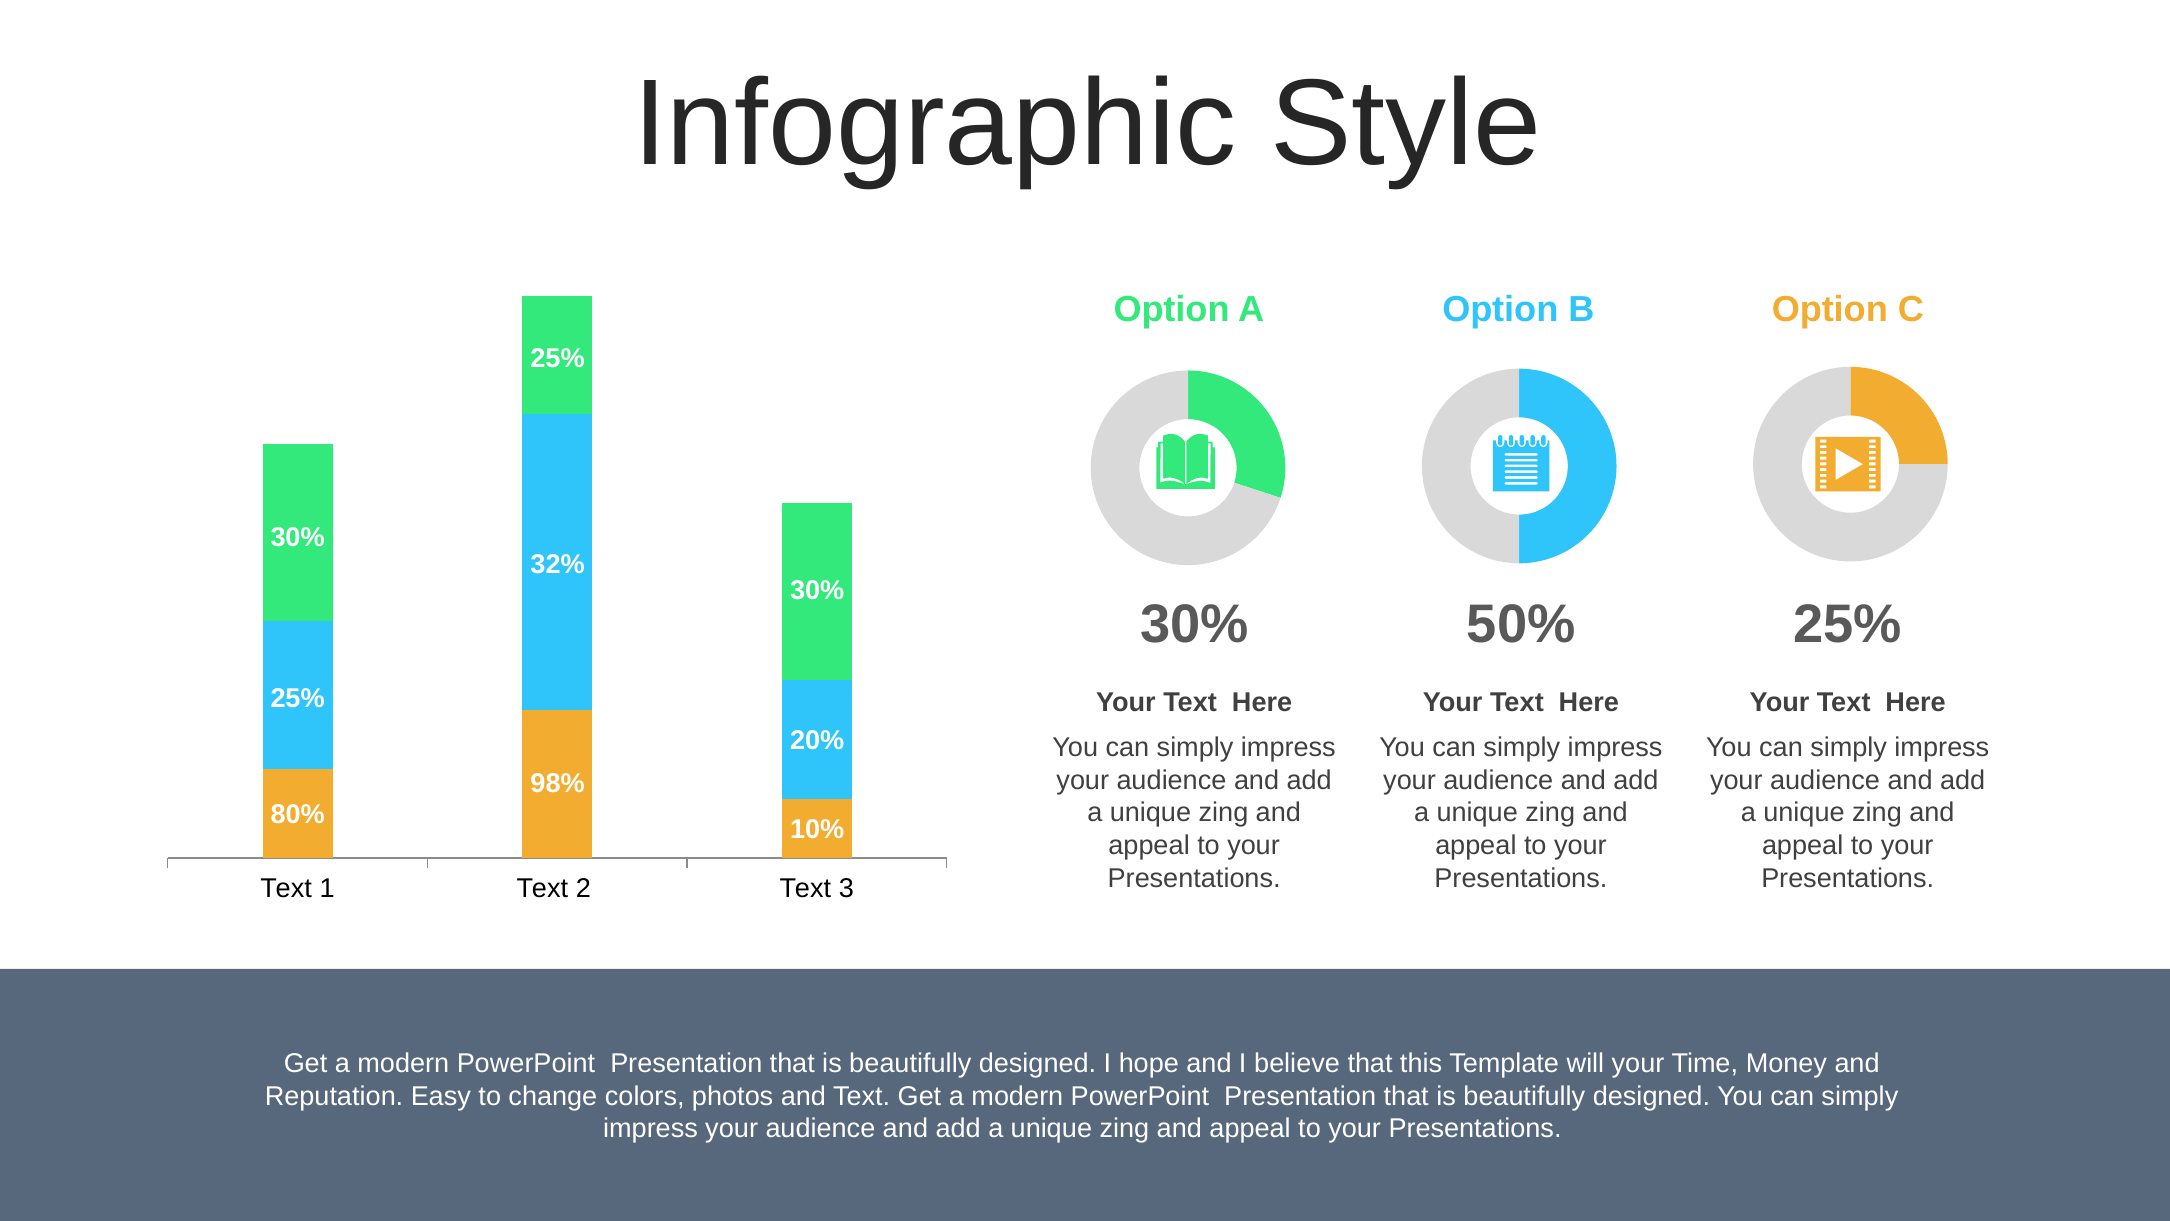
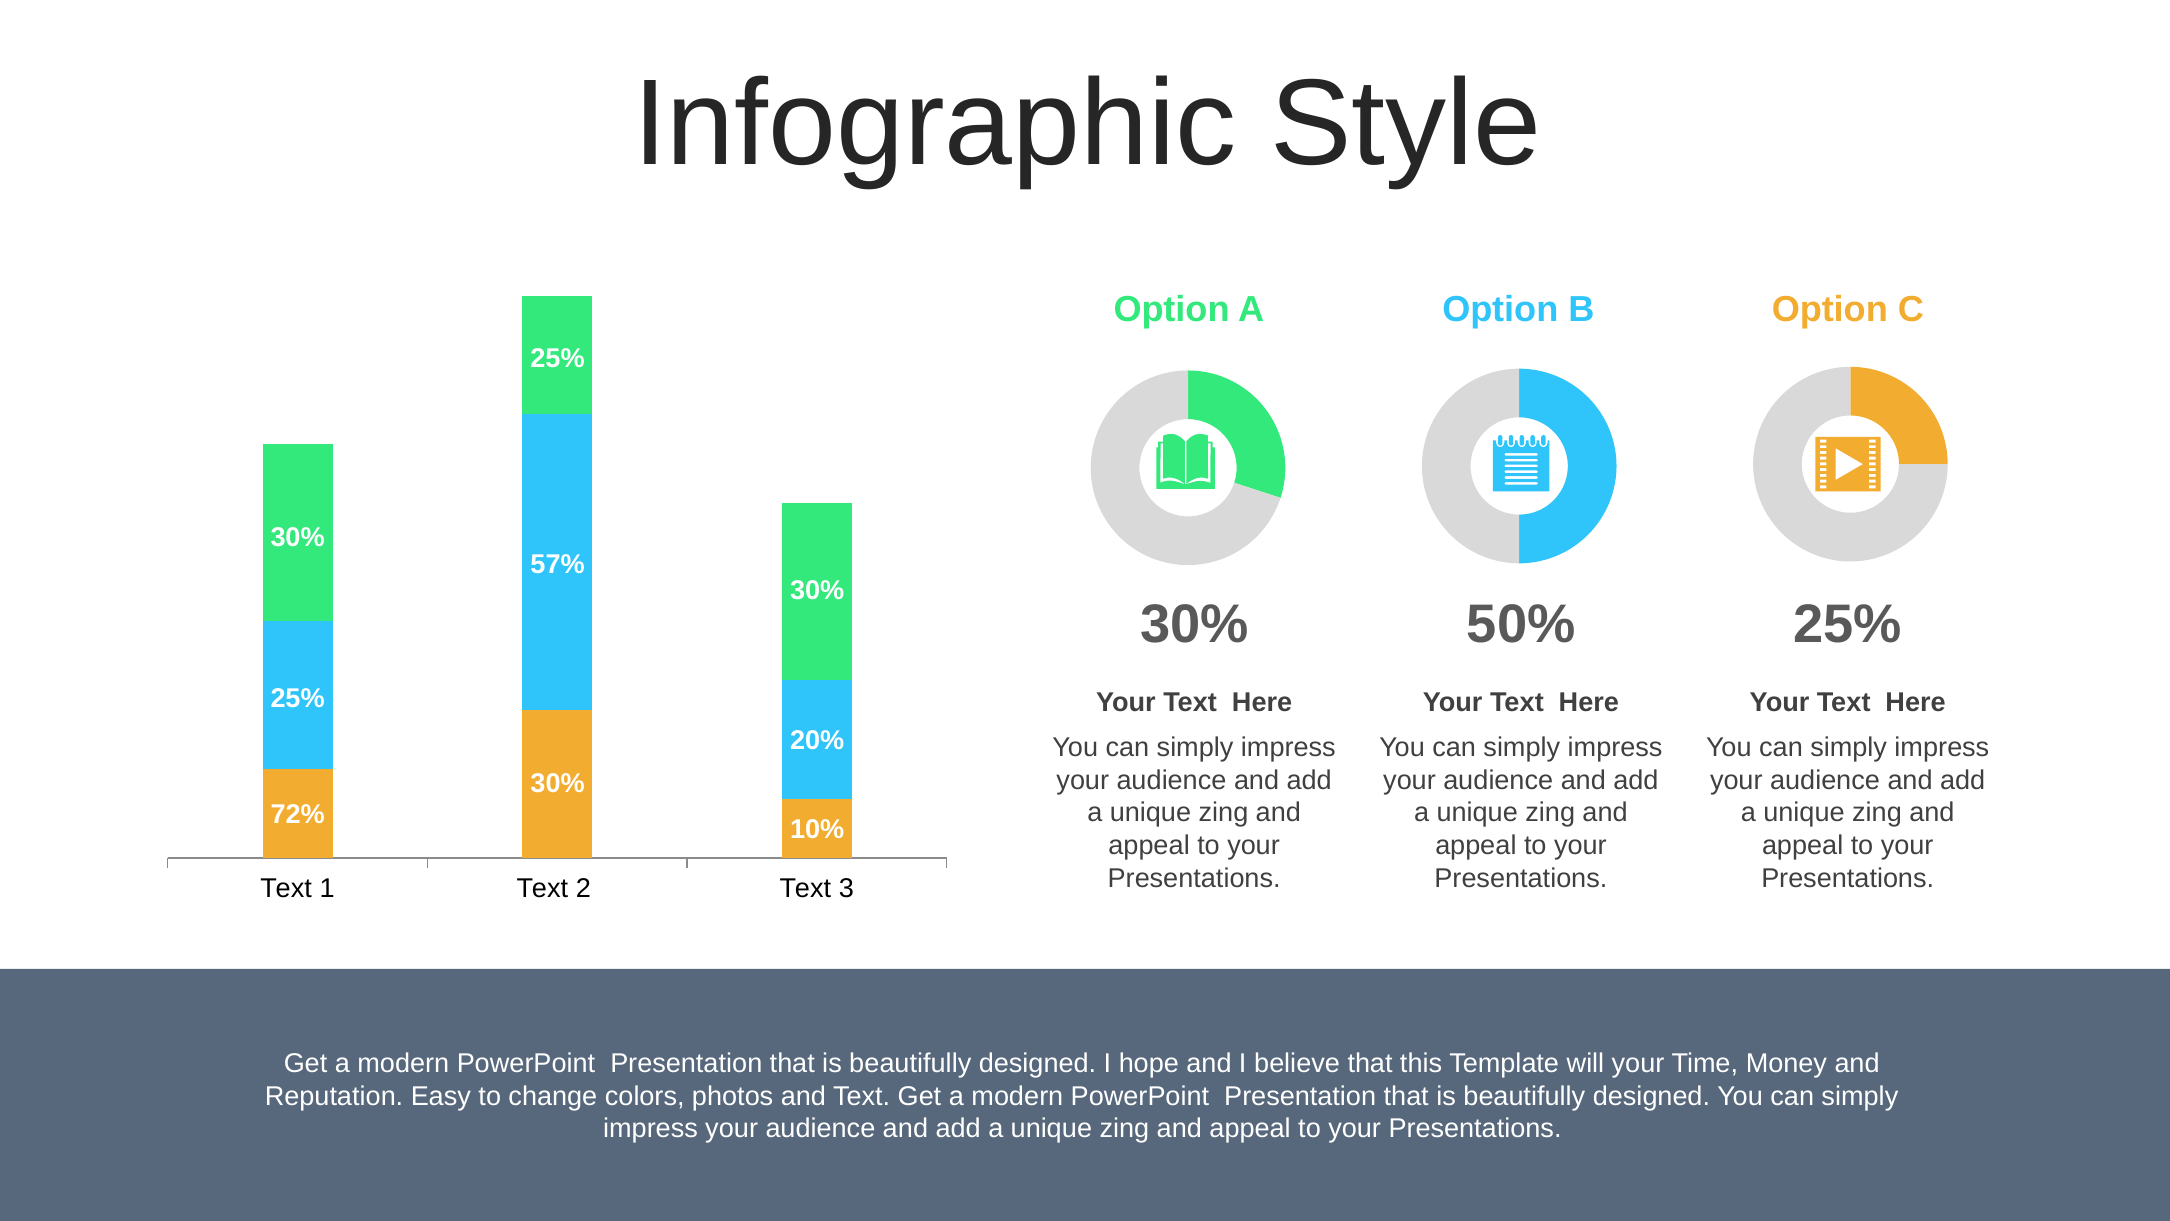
32%: 32% -> 57%
98% at (558, 783): 98% -> 30%
80%: 80% -> 72%
